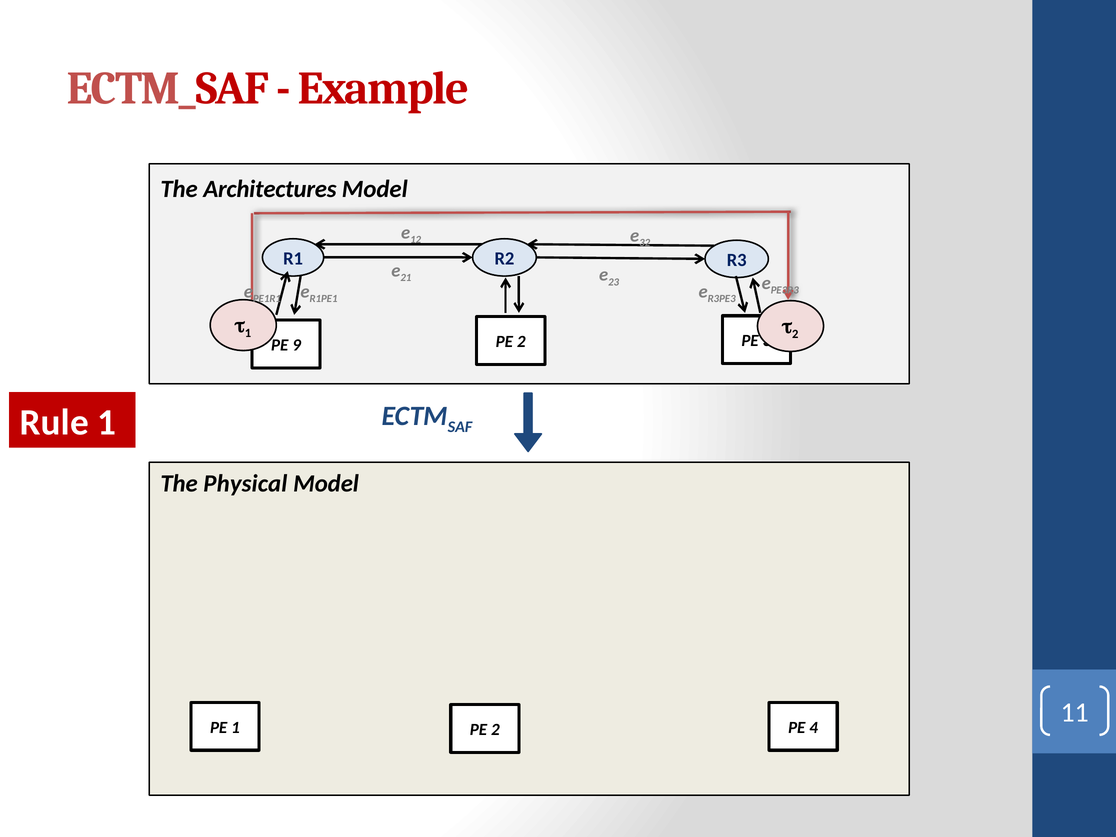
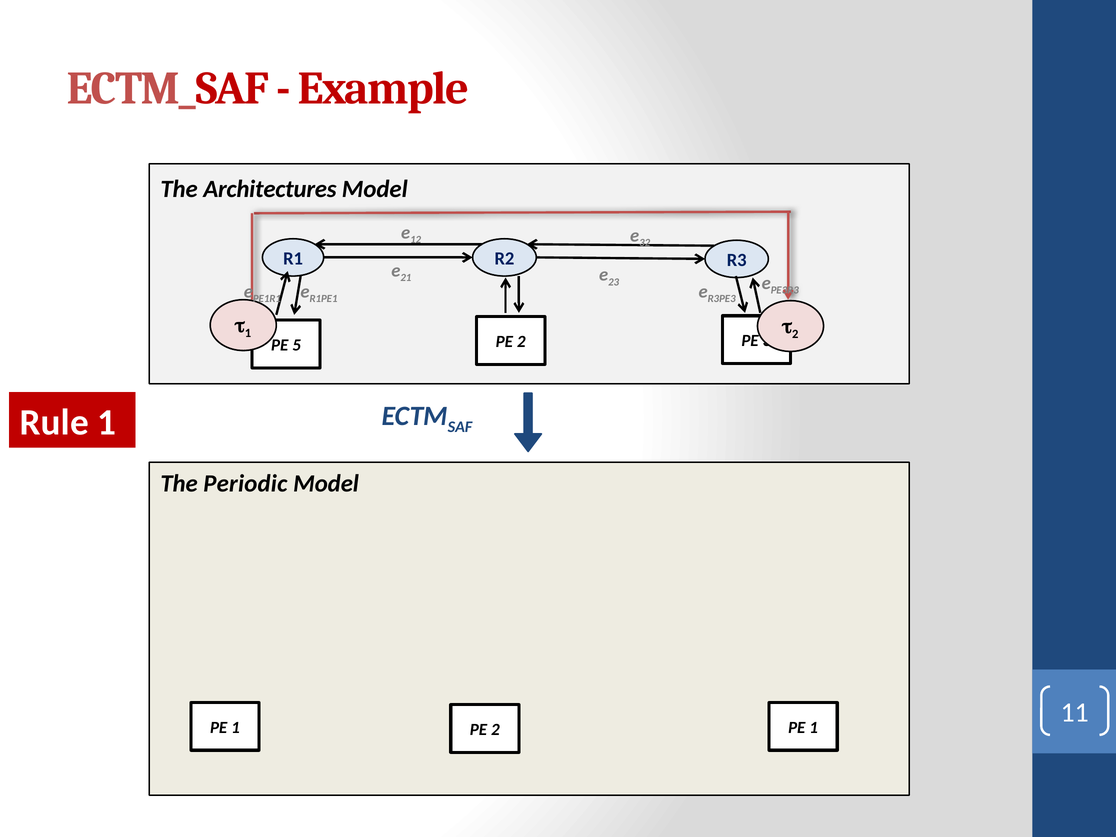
9: 9 -> 5
Physical: Physical -> Periodic
2 PE 4: 4 -> 1
